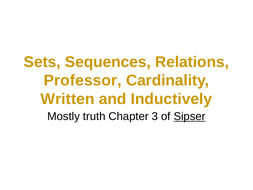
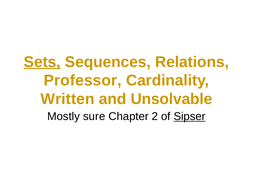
Sets underline: none -> present
Inductively: Inductively -> Unsolvable
truth: truth -> sure
3: 3 -> 2
